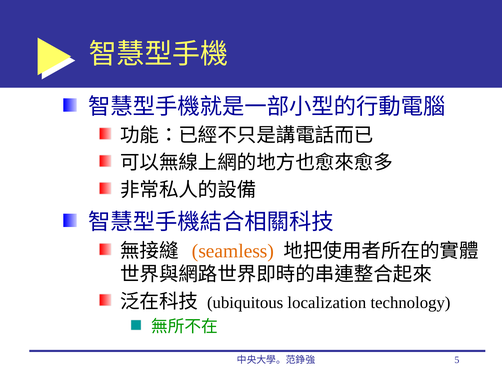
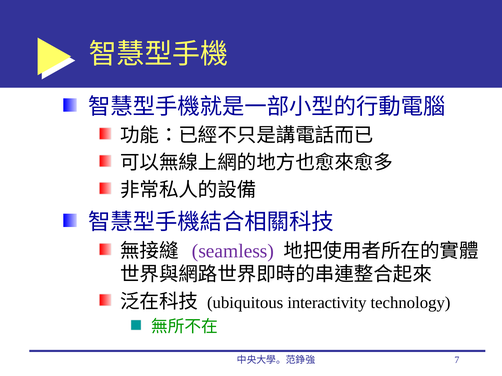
seamless colour: orange -> purple
localization: localization -> interactivity
5: 5 -> 7
